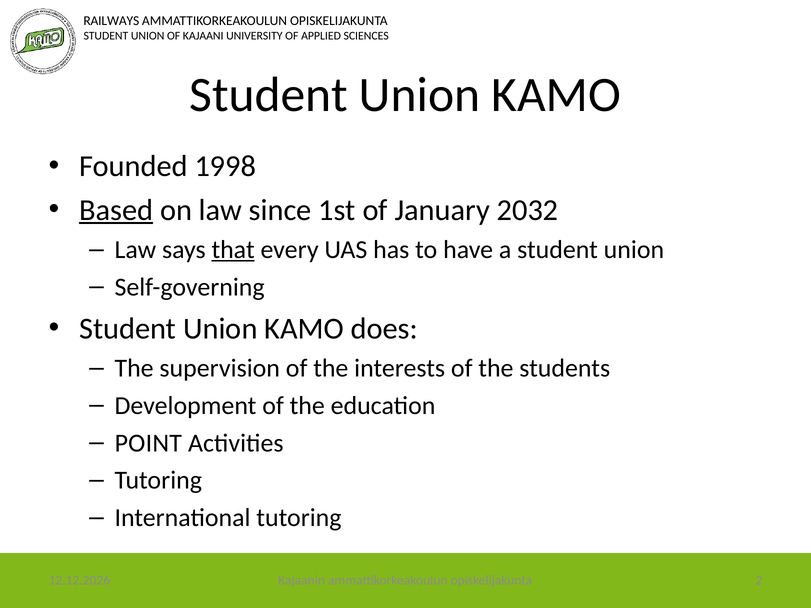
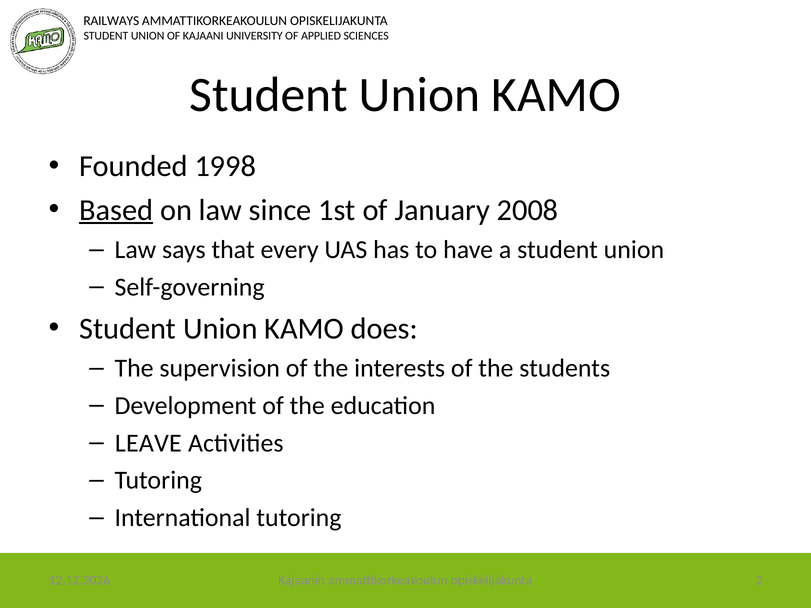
2032: 2032 -> 2008
that underline: present -> none
POINT: POINT -> LEAVE
